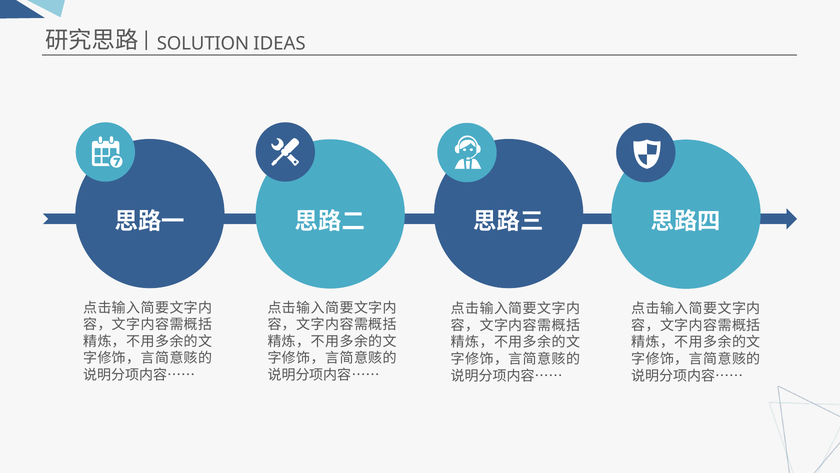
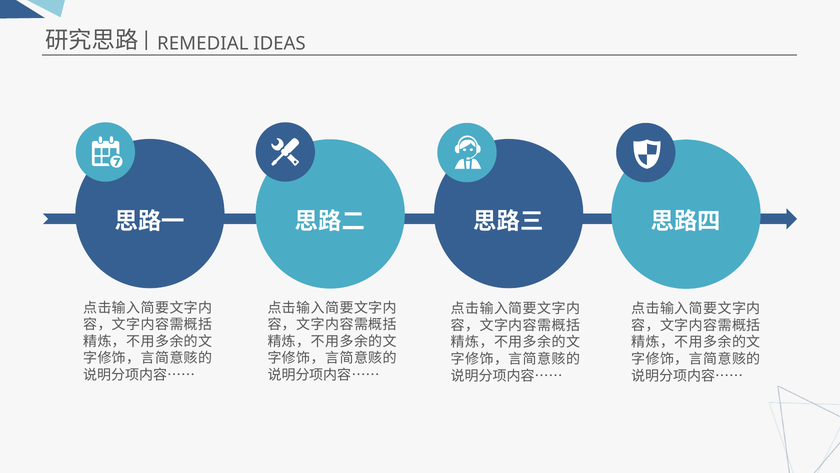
SOLUTION: SOLUTION -> REMEDIAL
